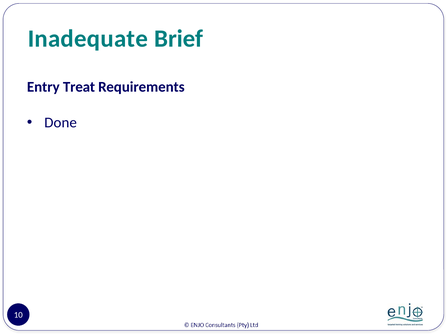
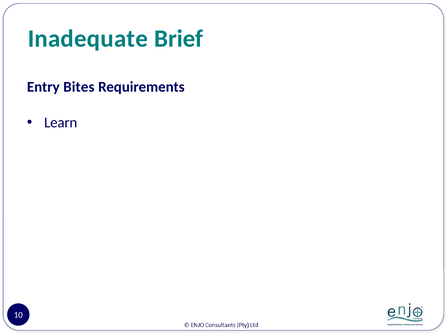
Treat: Treat -> Bites
Done: Done -> Learn
